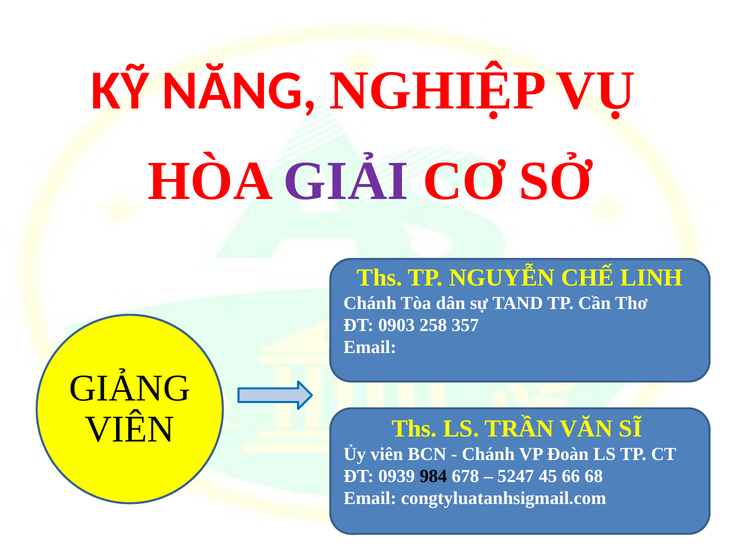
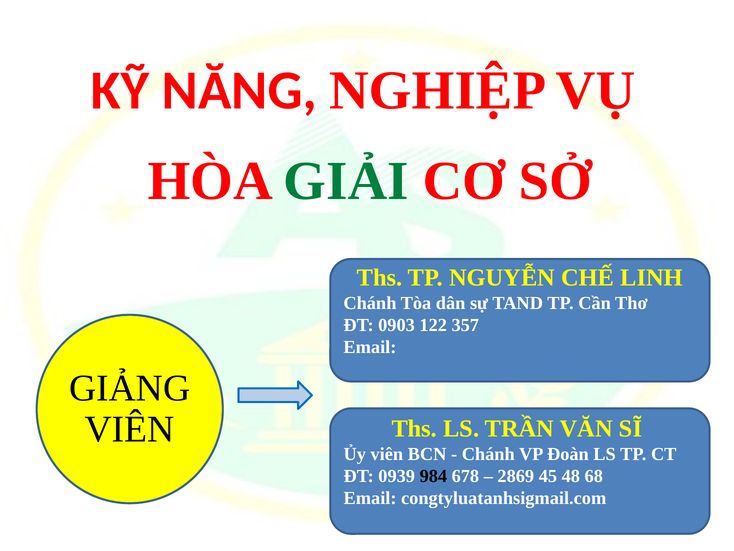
GIẢI colour: purple -> green
258: 258 -> 122
5247: 5247 -> 2869
66: 66 -> 48
